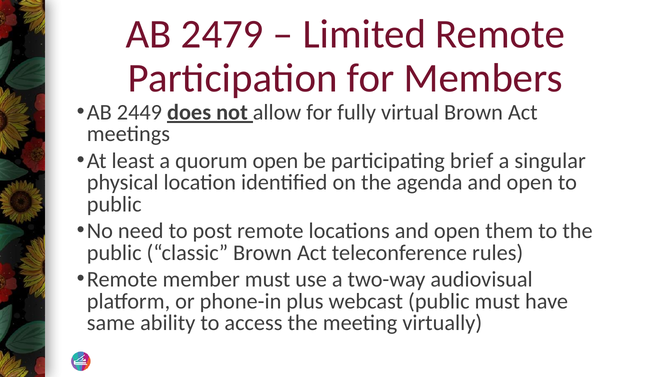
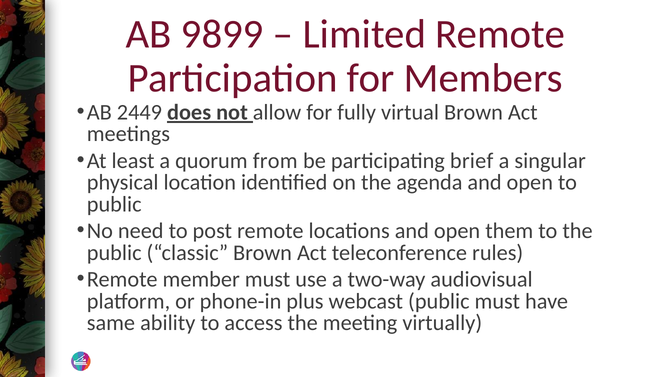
2479: 2479 -> 9899
quorum open: open -> from
